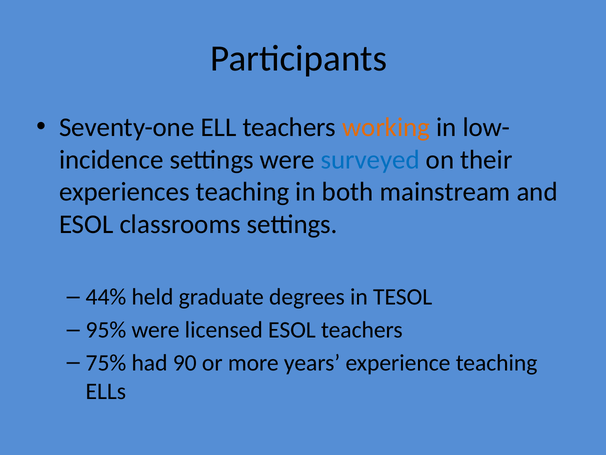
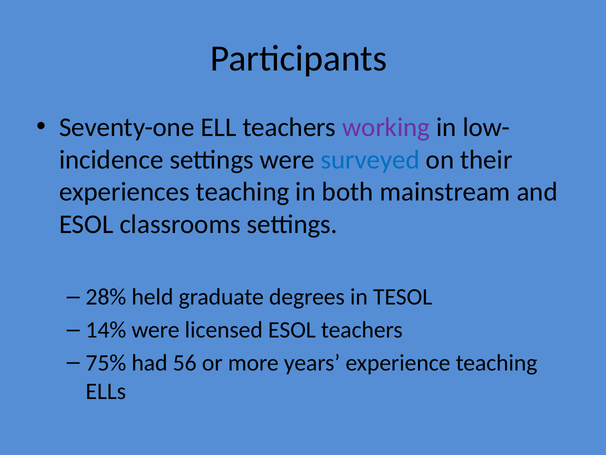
working colour: orange -> purple
44%: 44% -> 28%
95%: 95% -> 14%
90: 90 -> 56
